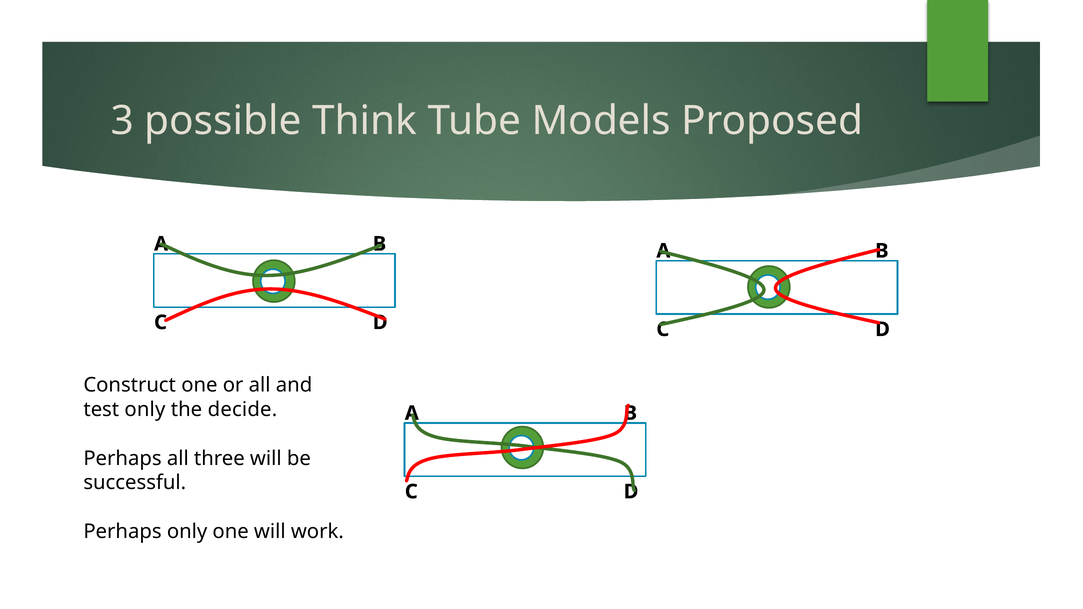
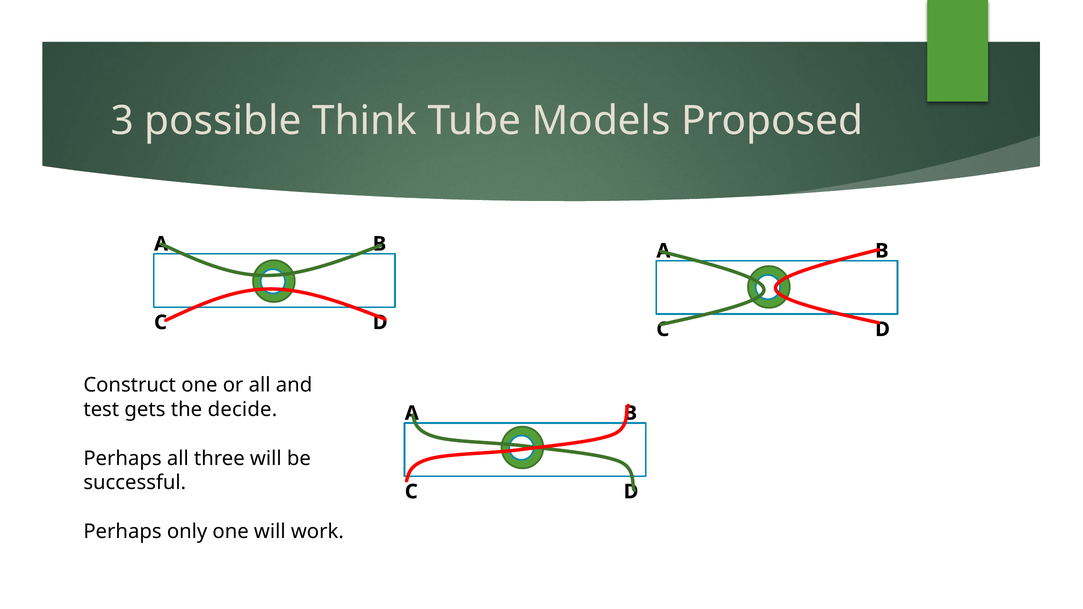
test only: only -> gets
